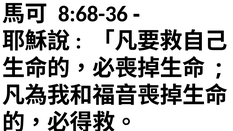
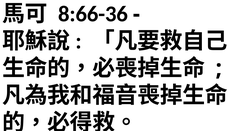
8:68-36: 8:68-36 -> 8:66-36
